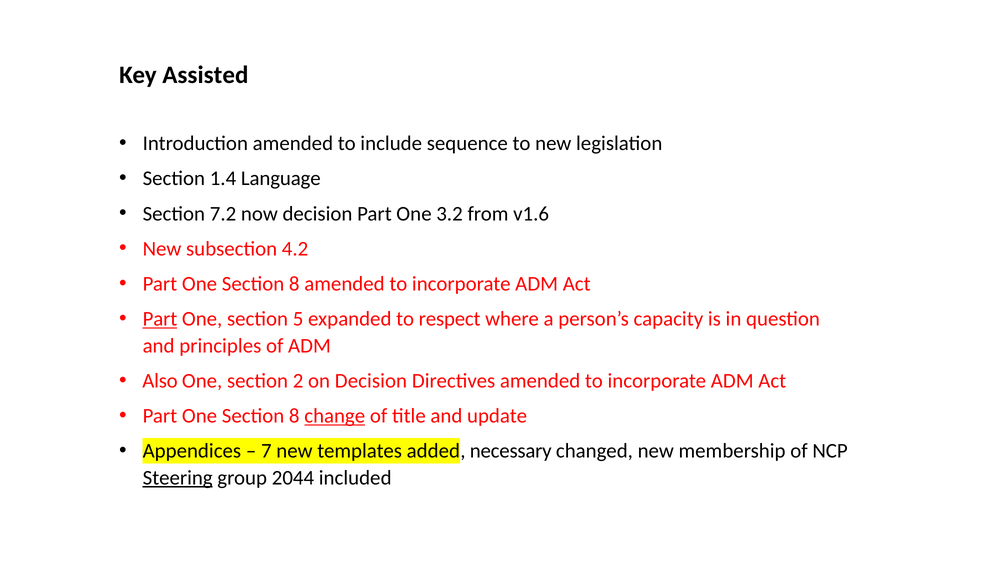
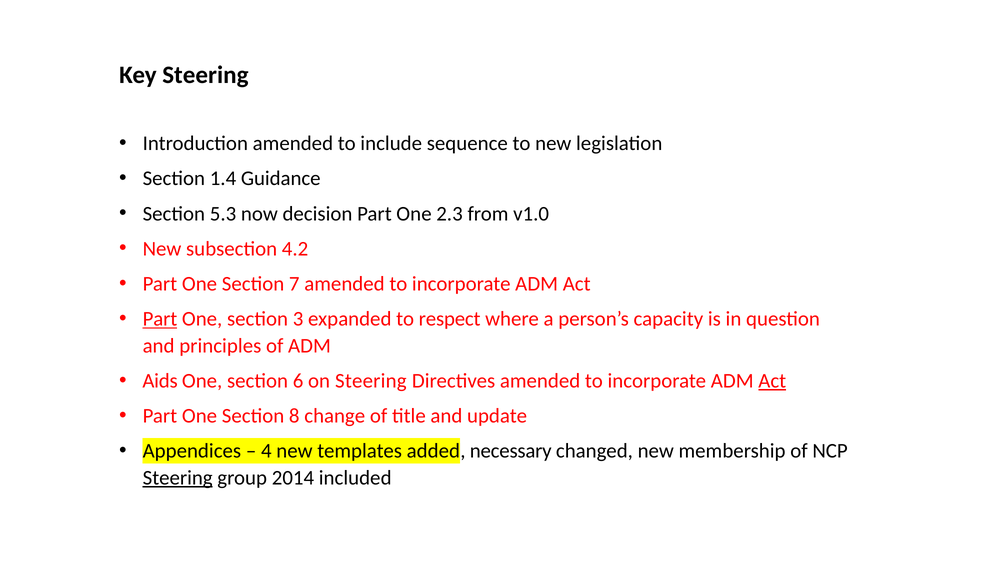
Key Assisted: Assisted -> Steering
Language: Language -> Guidance
7.2: 7.2 -> 5.3
3.2: 3.2 -> 2.3
v1.6: v1.6 -> v1.0
8 at (294, 284): 8 -> 7
5: 5 -> 3
Also: Also -> Aids
2: 2 -> 6
on Decision: Decision -> Steering
Act at (772, 381) underline: none -> present
change underline: present -> none
7: 7 -> 4
2044: 2044 -> 2014
